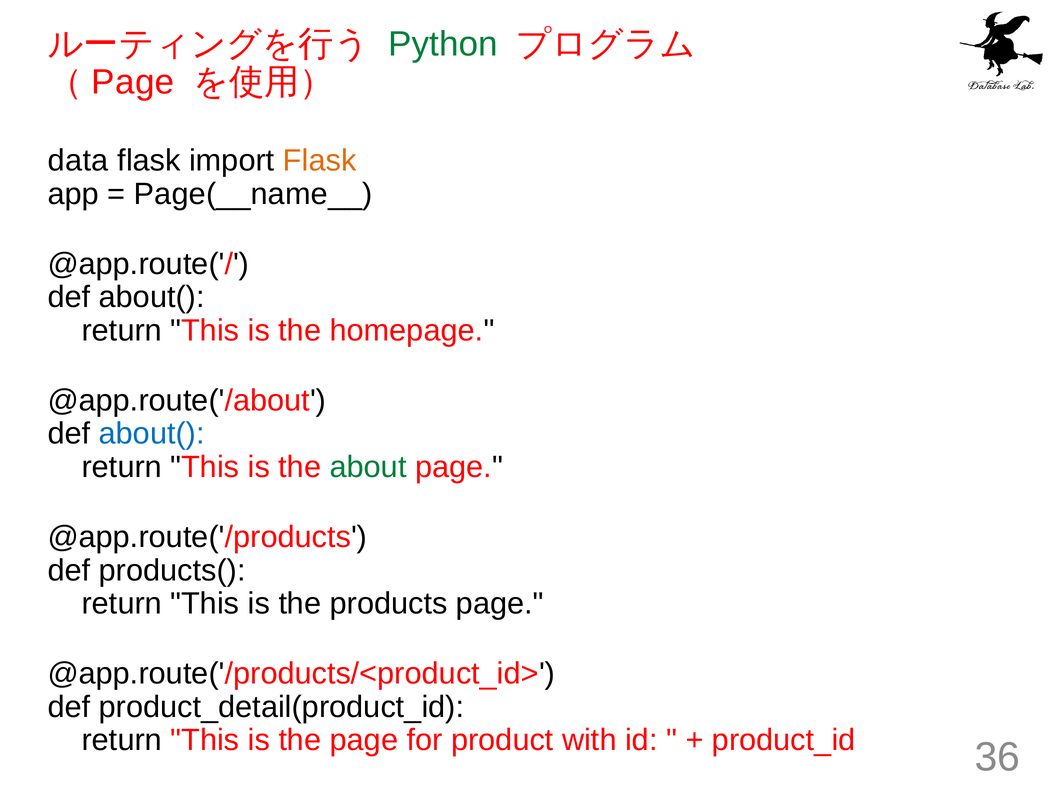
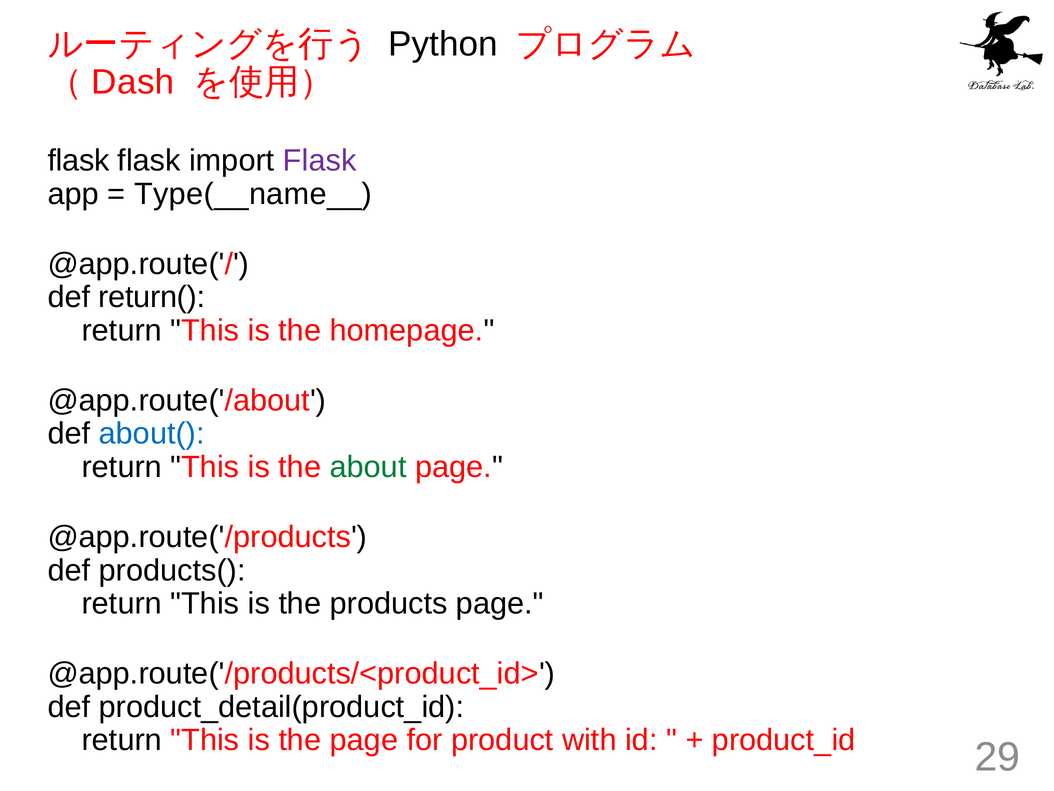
Python colour: green -> black
Page at (133, 82): Page -> Dash
data at (78, 161): data -> flask
Flask at (320, 161) colour: orange -> purple
Page(__name__: Page(__name__ -> Type(__name__
about( at (152, 297): about( -> return(
36: 36 -> 29
